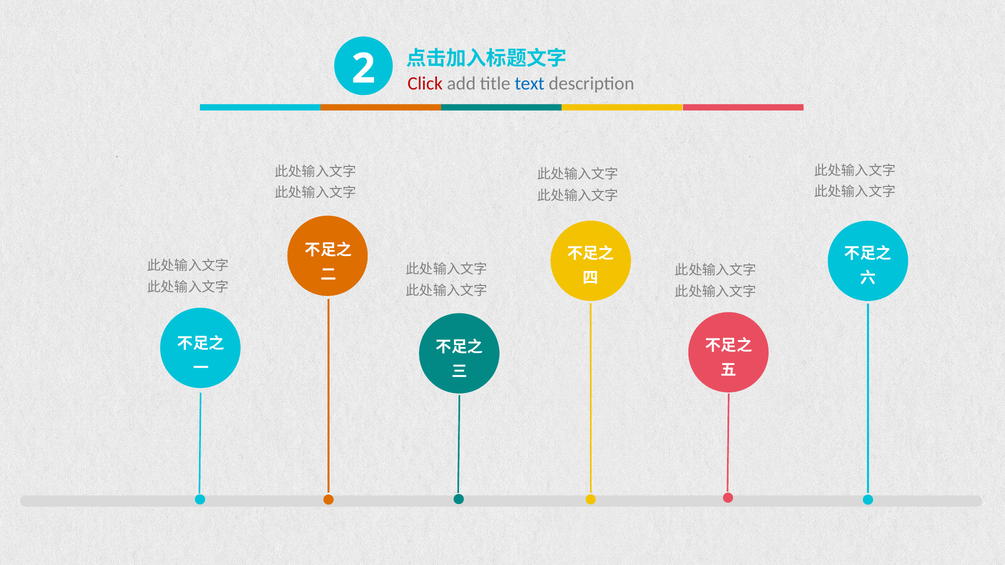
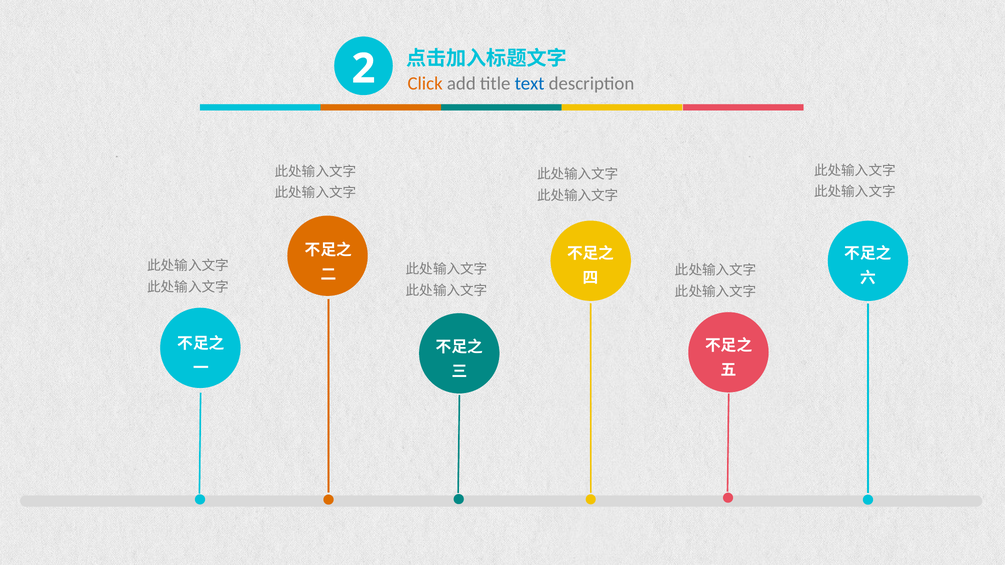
Click colour: red -> orange
